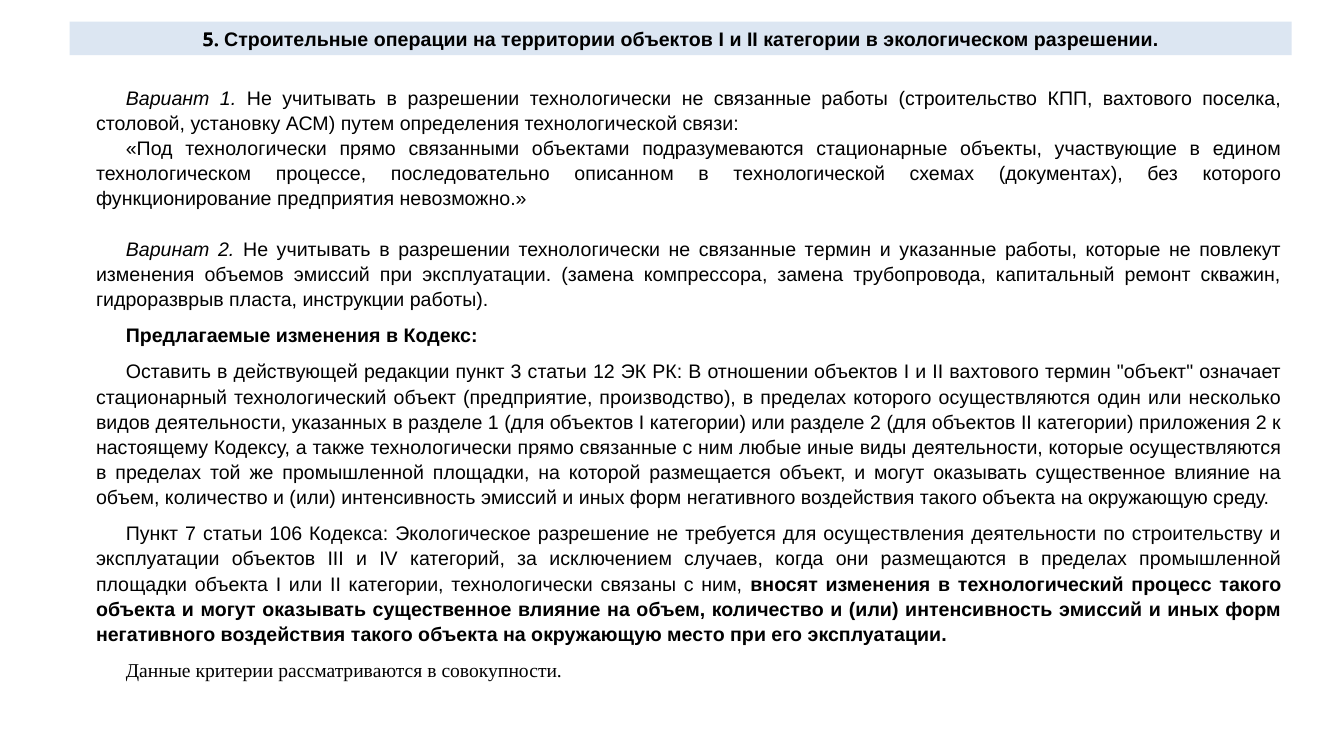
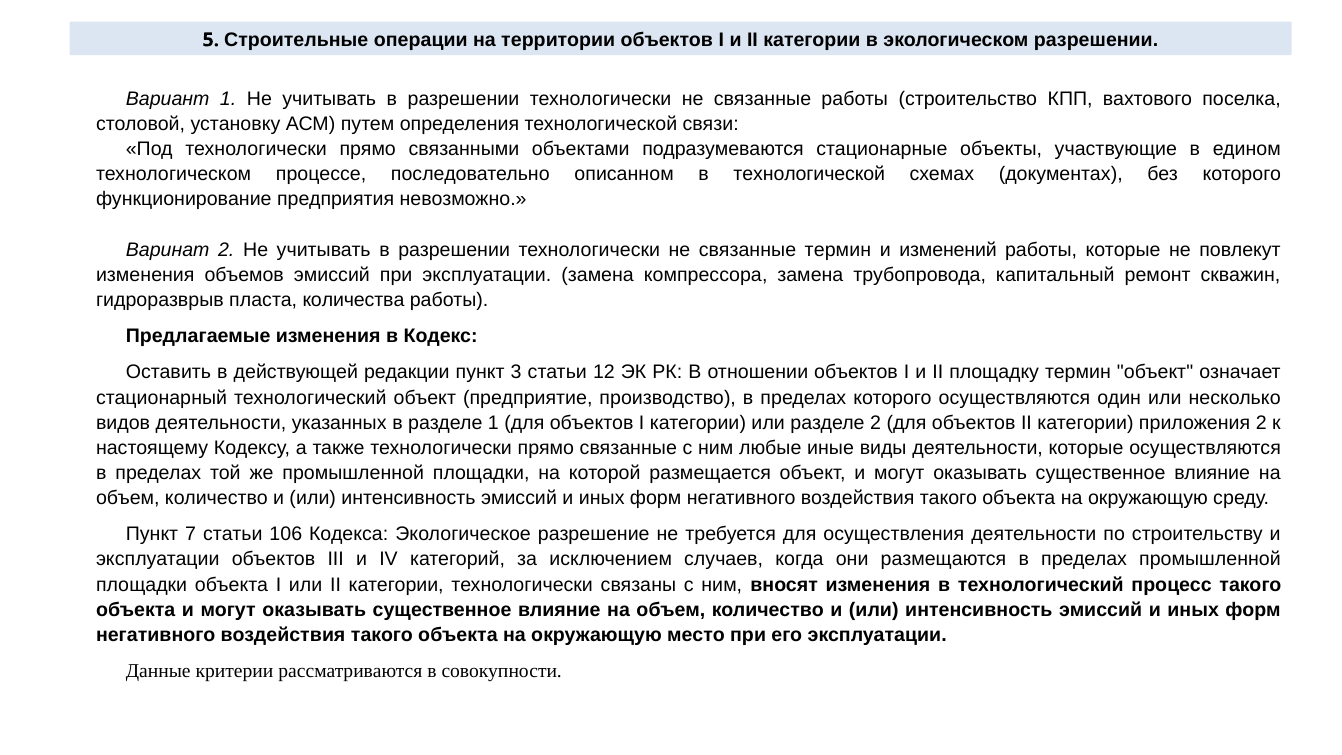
указанные: указанные -> изменений
инструкции: инструкции -> количества
II вахтового: вахтового -> площадку
